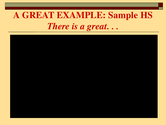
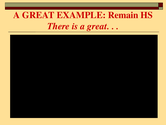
Sample: Sample -> Remain
